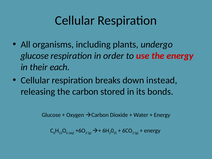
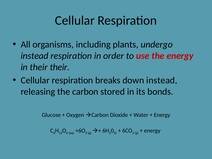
glucose at (35, 56): glucose -> instead
their each: each -> their
